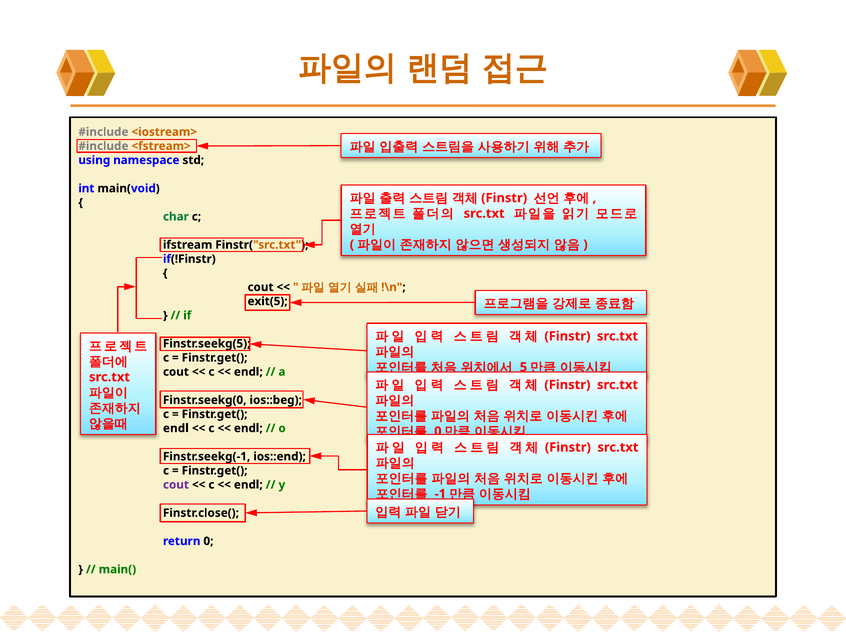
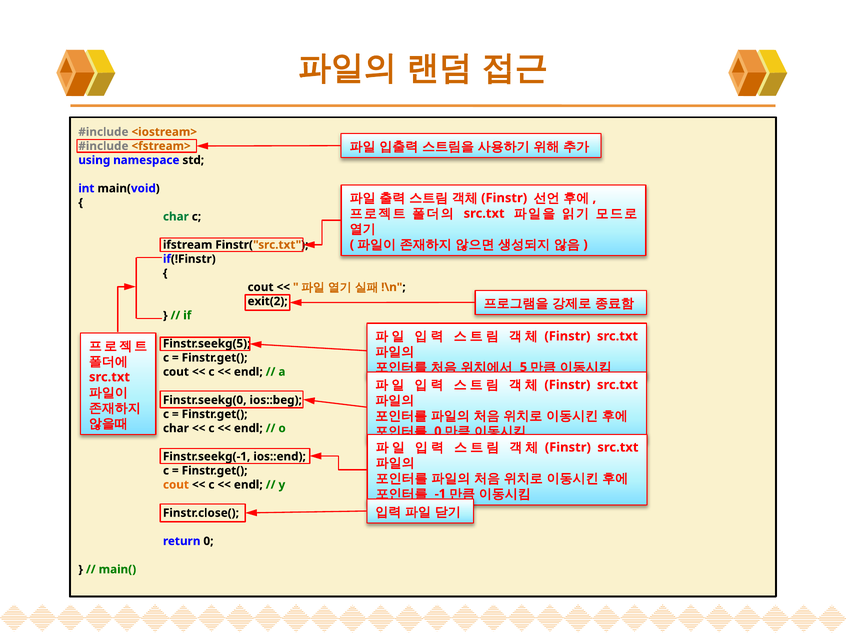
exit(5: exit(5 -> exit(2
endl at (176, 429): endl -> char
cout at (176, 485) colour: purple -> orange
